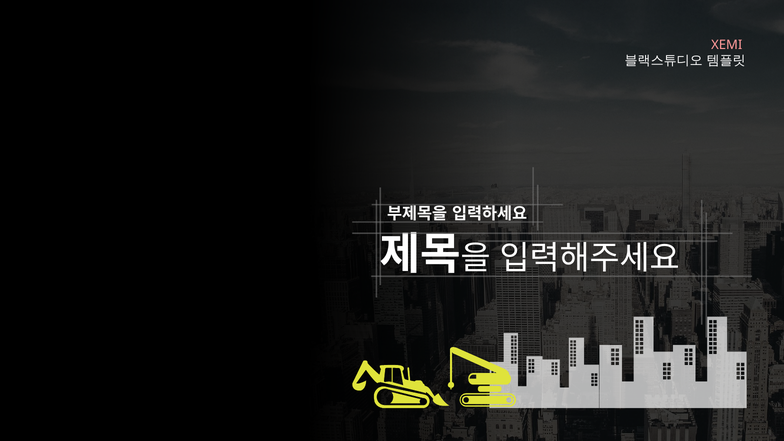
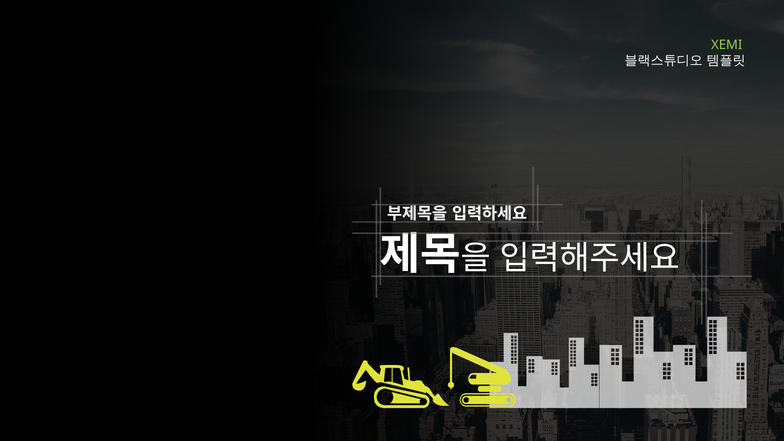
XEMI colour: pink -> light green
